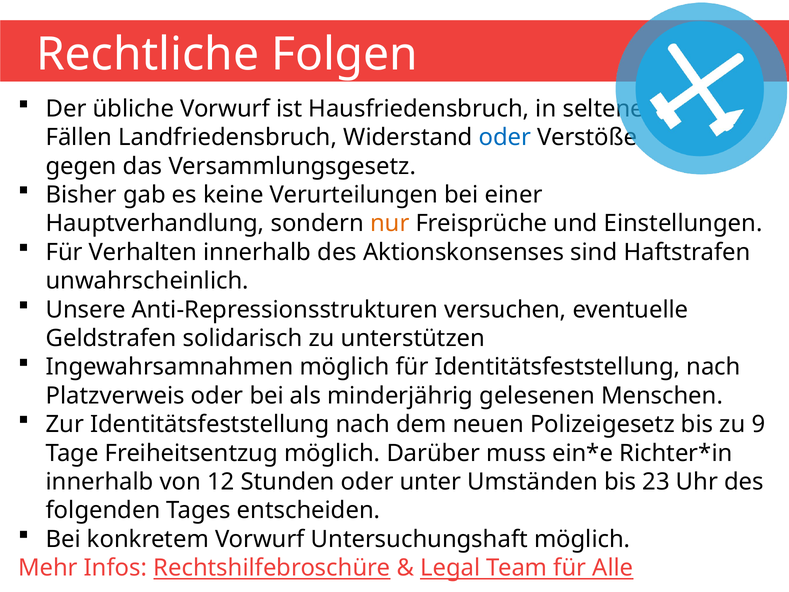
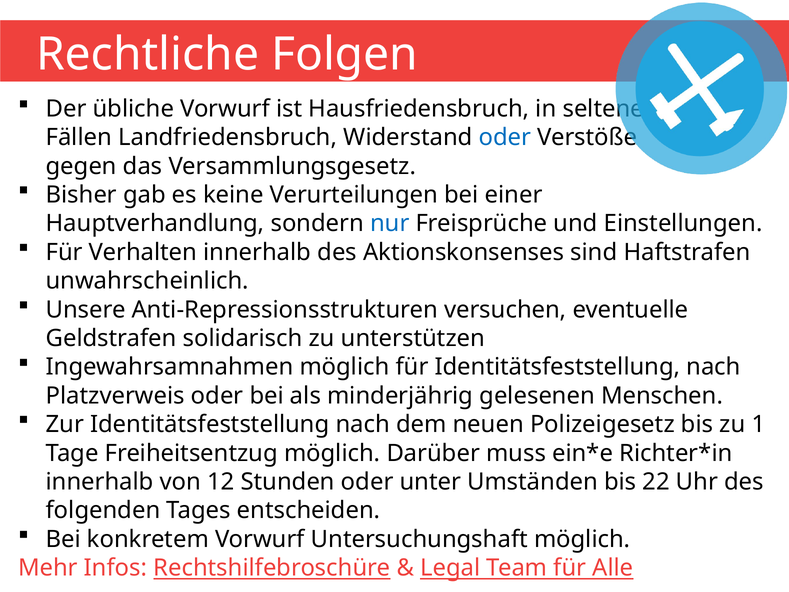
nur colour: orange -> blue
9: 9 -> 1
23: 23 -> 22
